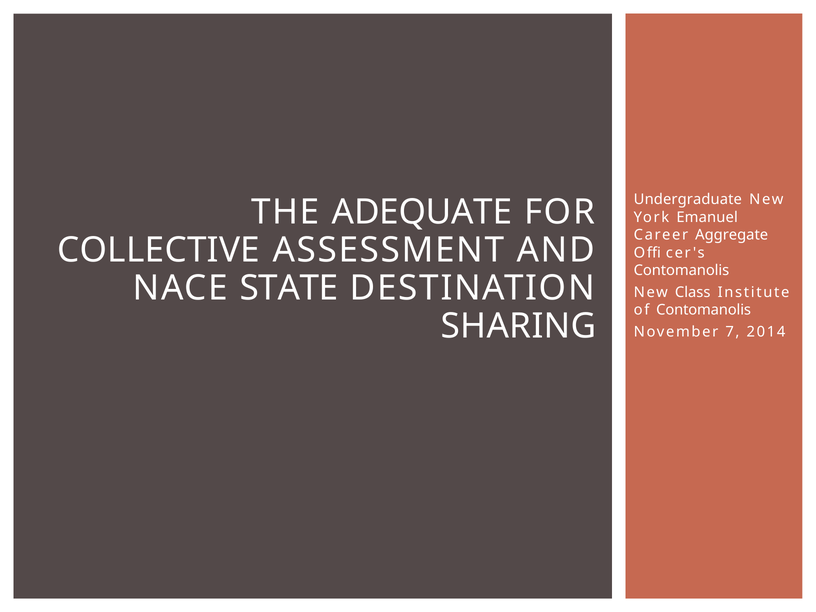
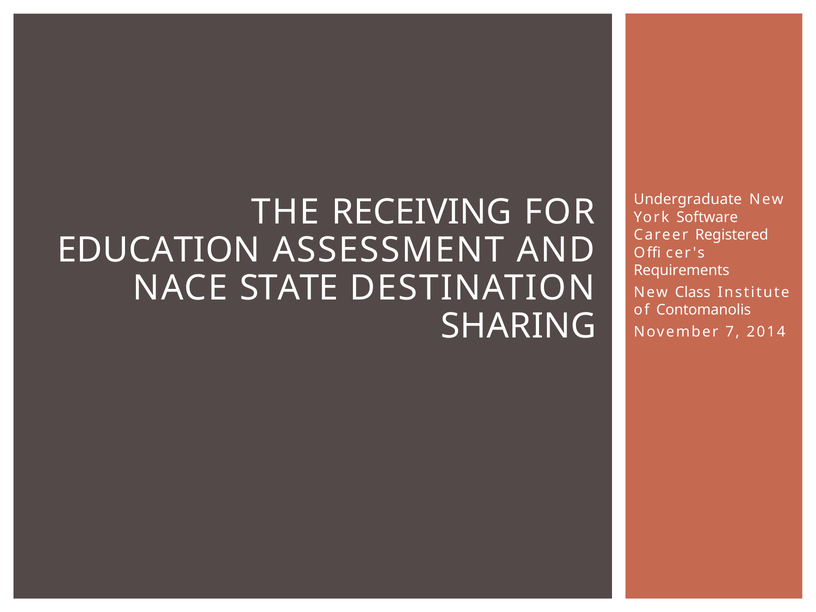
ADEQUATE: ADEQUATE -> RECEIVING
Emanuel: Emanuel -> Software
Aggregate: Aggregate -> Registered
COLLECTIVE: COLLECTIVE -> EDUCATION
Contomanolis at (681, 270): Contomanolis -> Requirements
